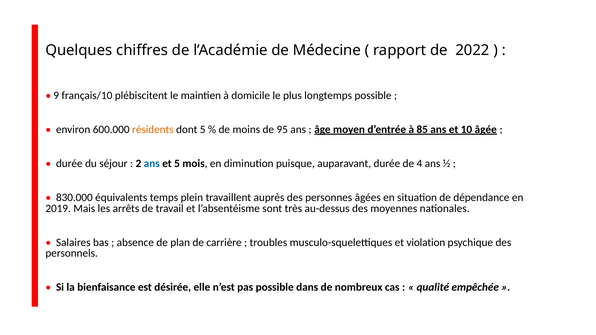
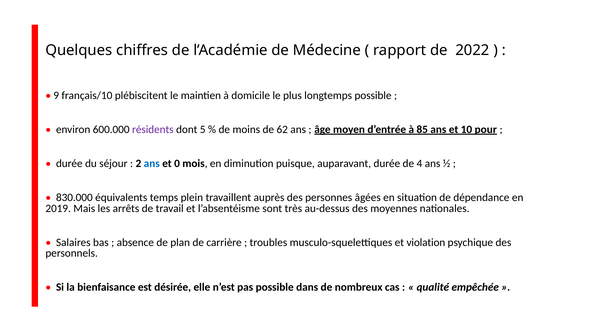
résidents colour: orange -> purple
95: 95 -> 62
âgée: âgée -> pour
et 5: 5 -> 0
